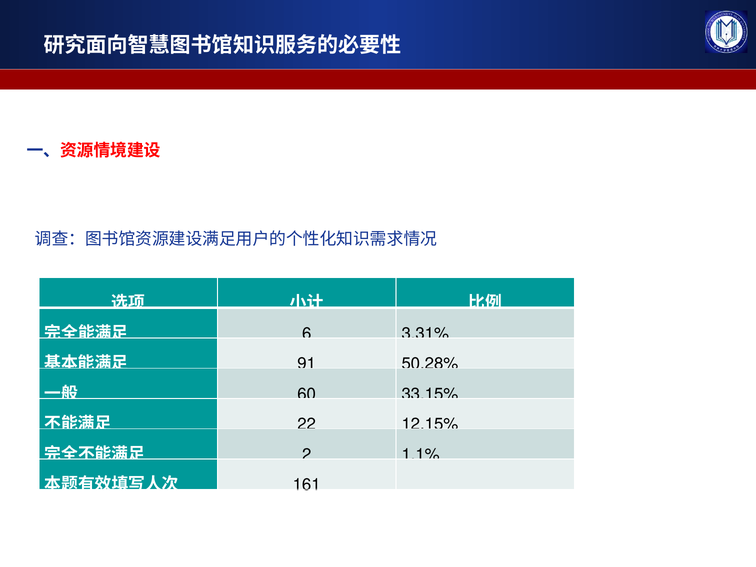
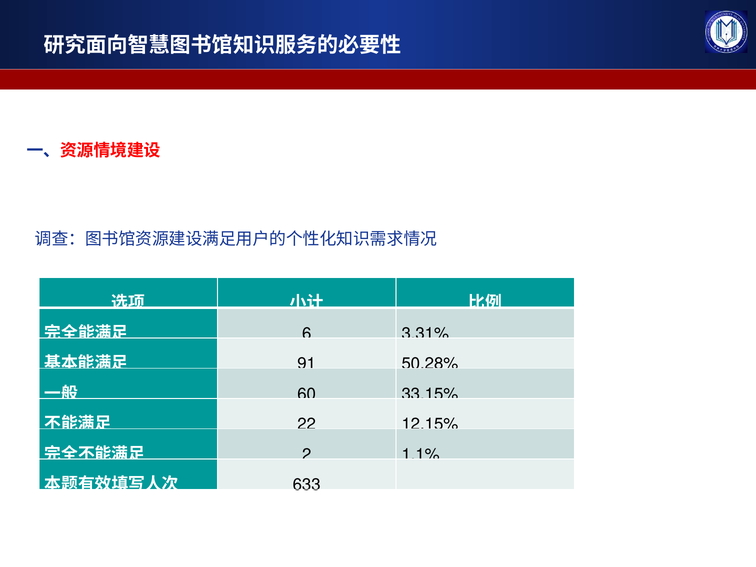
161: 161 -> 633
